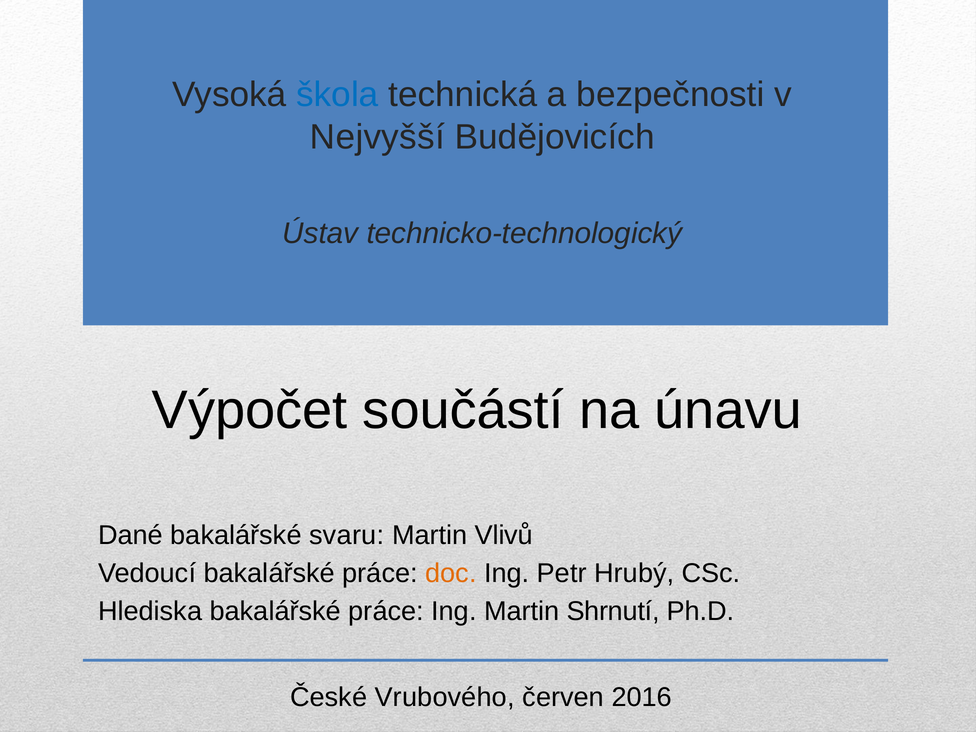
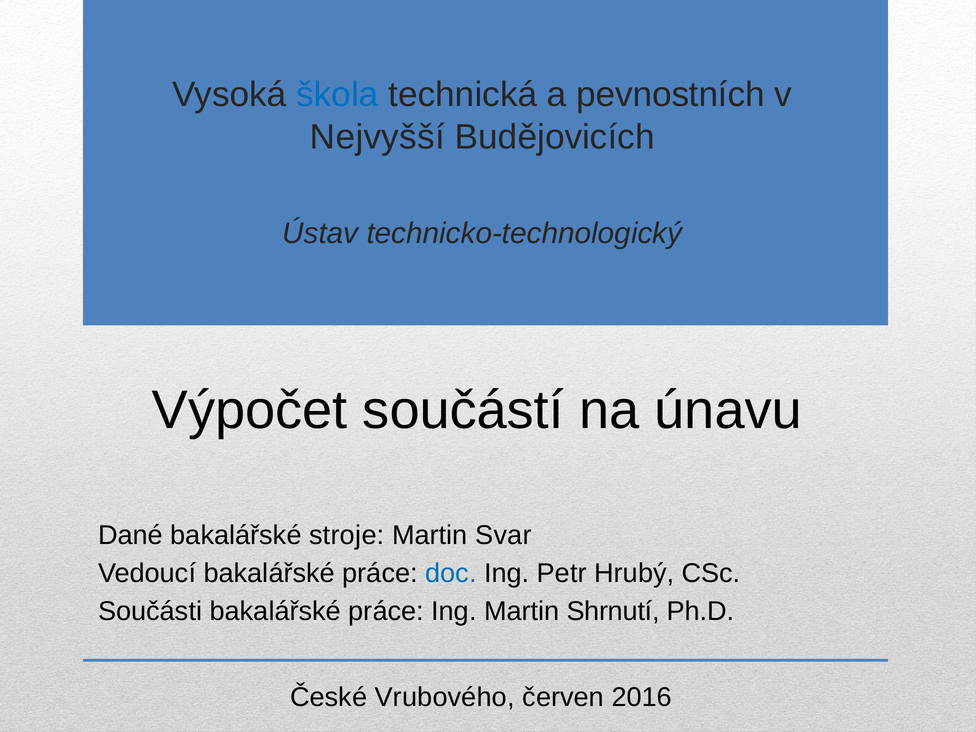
bezpečnosti: bezpečnosti -> pevnostních
svaru: svaru -> stroje
Vlivů: Vlivů -> Svar
doc colour: orange -> blue
Hlediska: Hlediska -> Součásti
